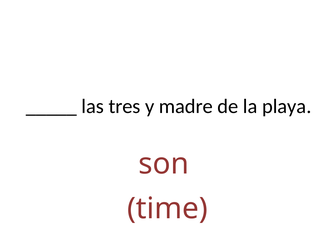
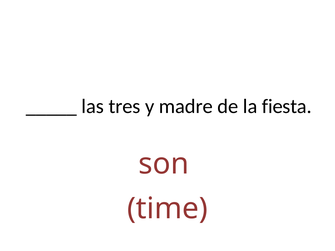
playa: playa -> fiesta
